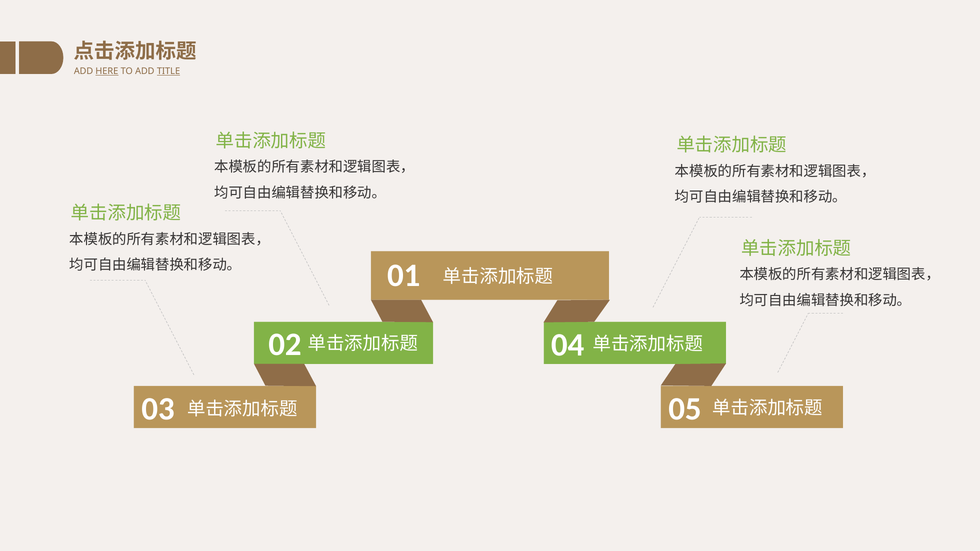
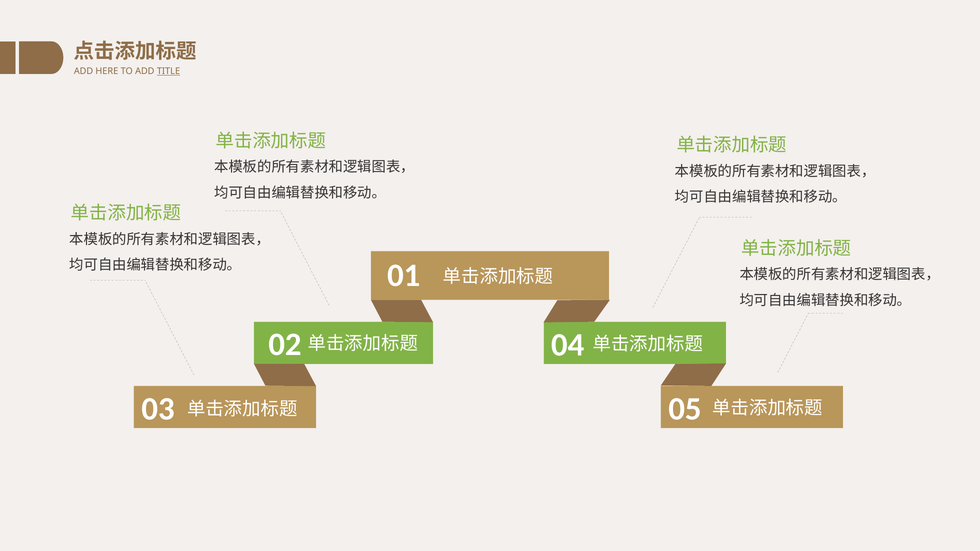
HERE underline: present -> none
